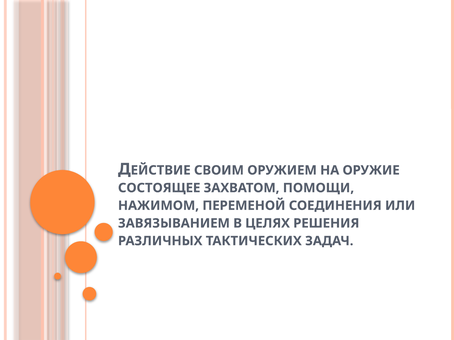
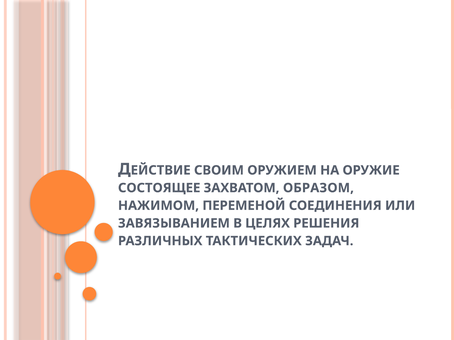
ПОМОЩИ: ПОМОЩИ -> ОБРАЗОМ
